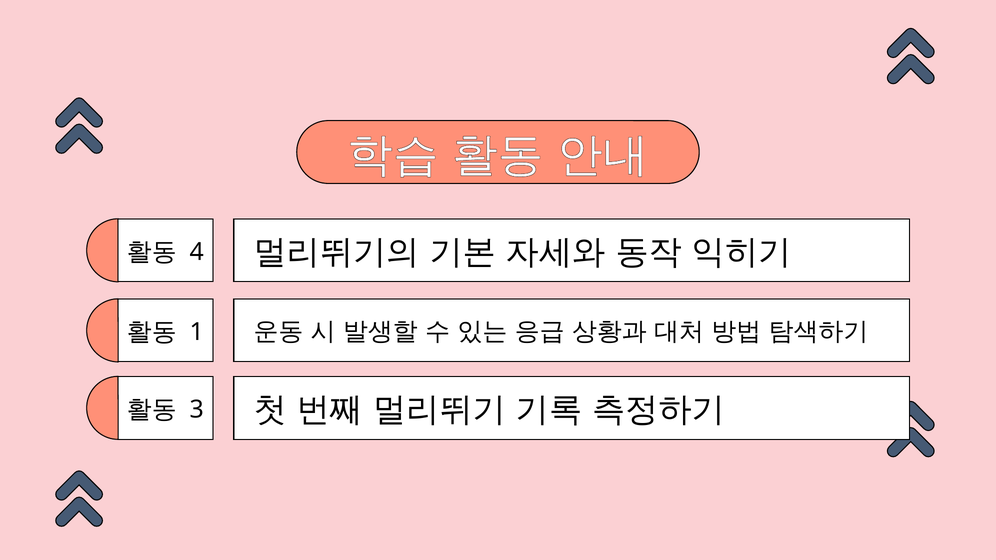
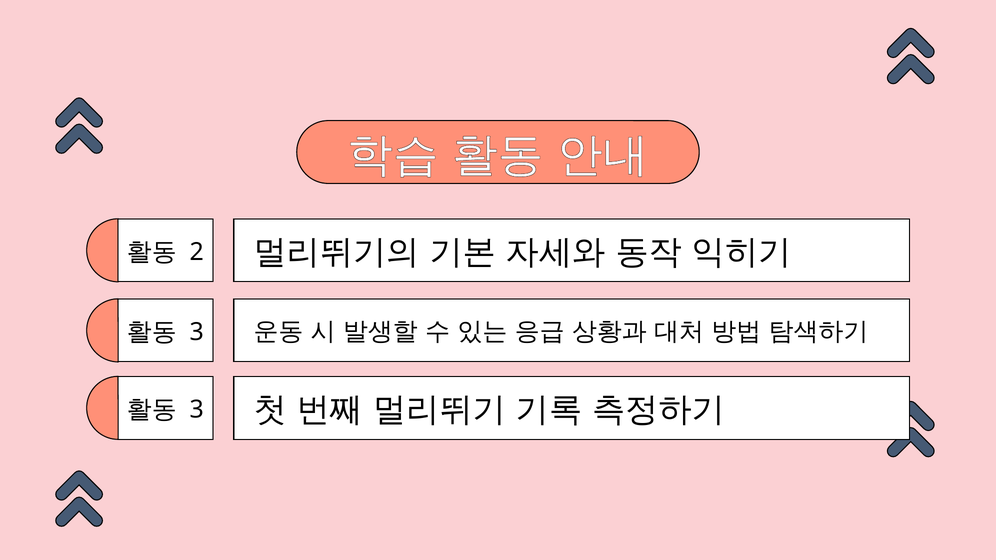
4: 4 -> 2
1 at (197, 332): 1 -> 3
